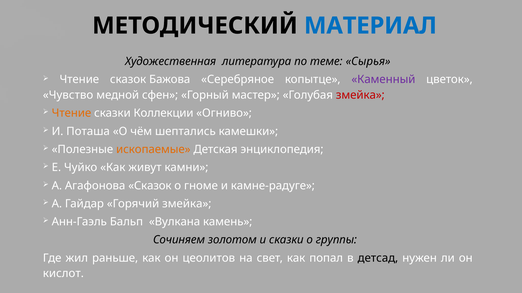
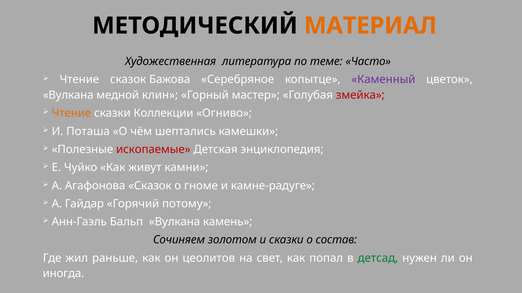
МАТЕРИАЛ colour: blue -> orange
Сырья: Сырья -> Часто
Чувство at (68, 95): Чувство -> Вулкана
сфен: сфен -> клин
ископаемые colour: orange -> red
Горячий змейка: змейка -> потому
группы: группы -> состав
детсад colour: black -> green
кислот: кислот -> иногда
